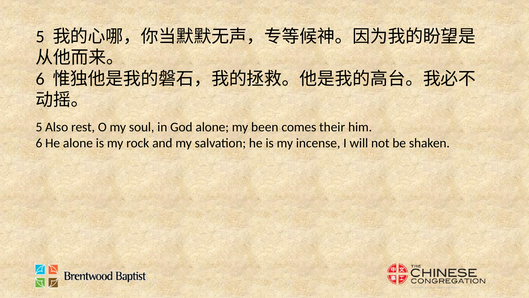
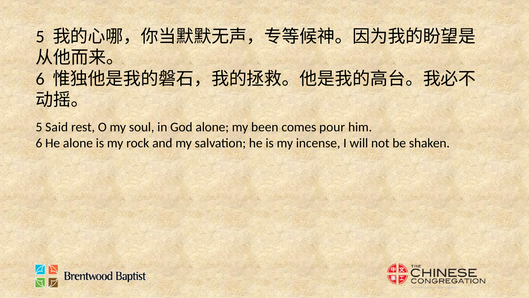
Also: Also -> Said
their: their -> pour
